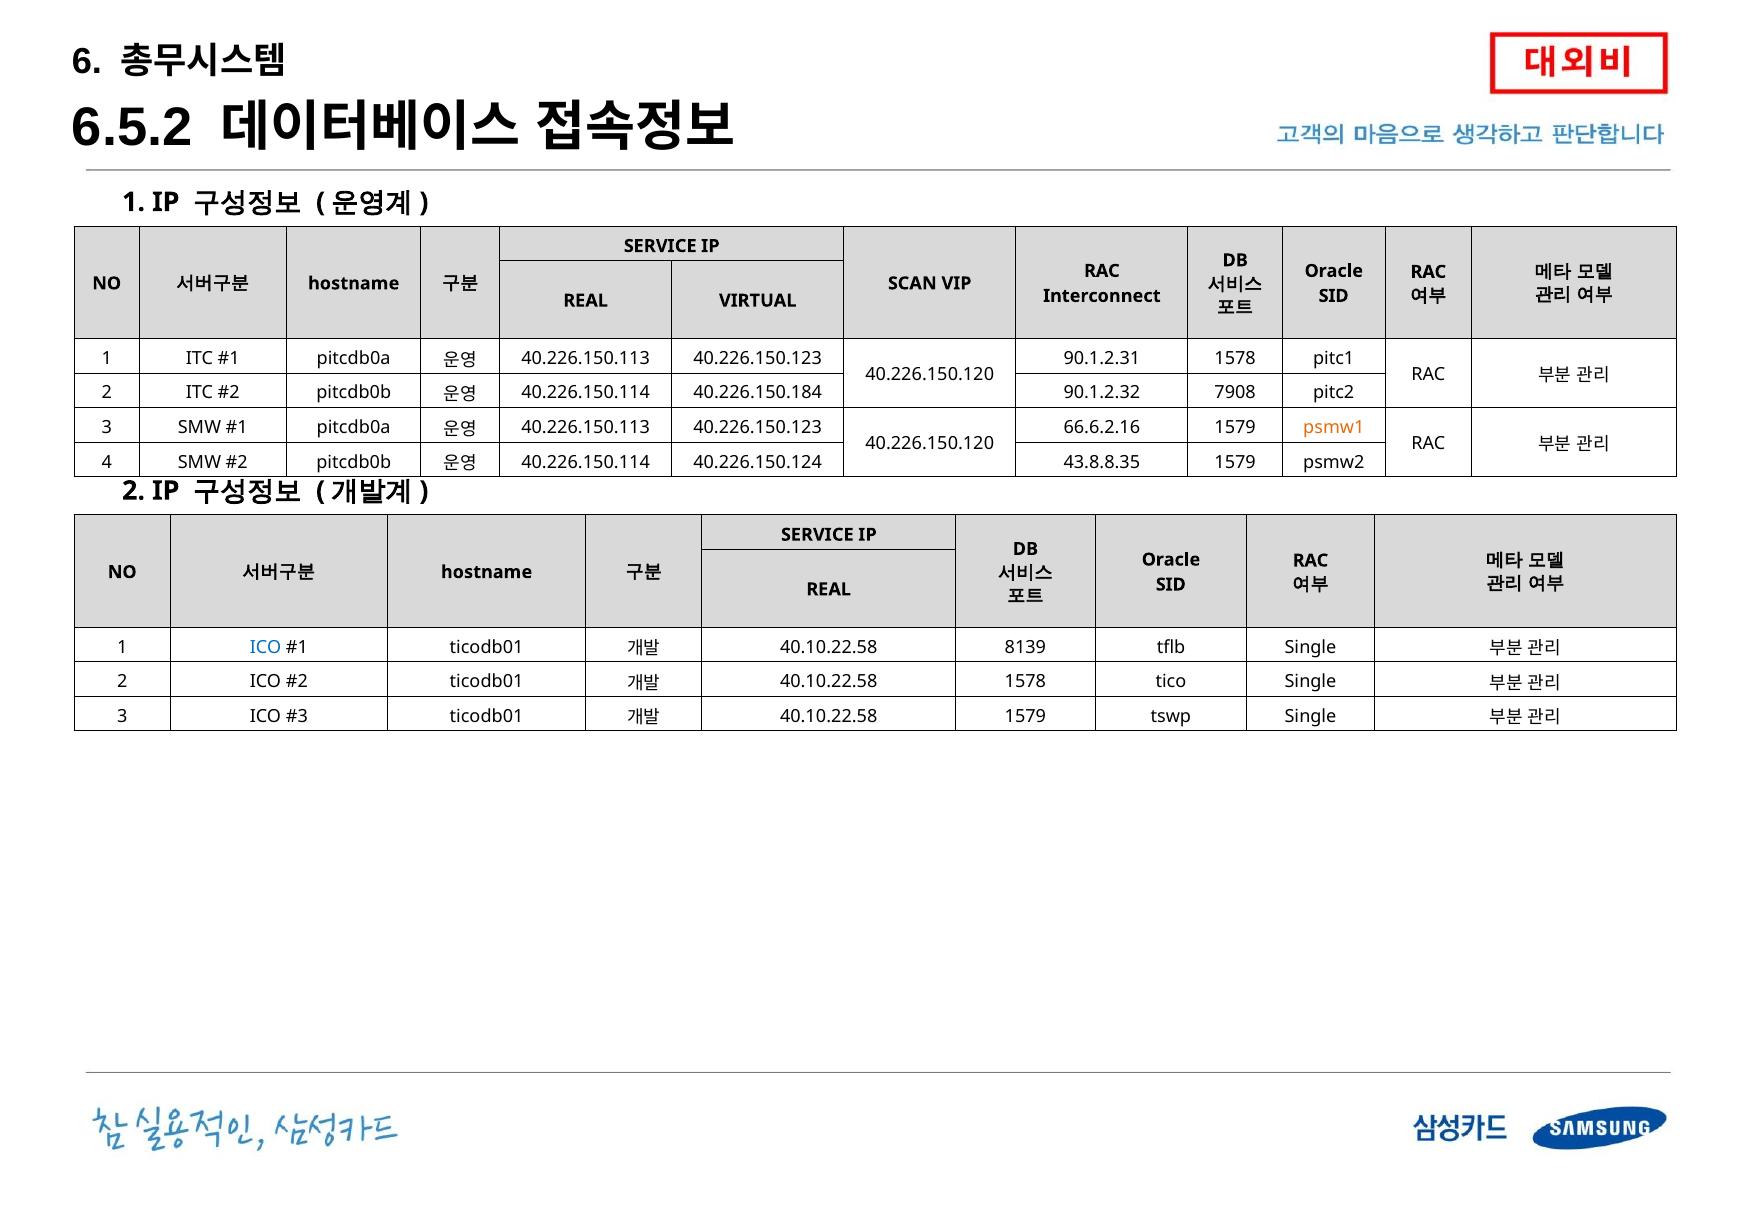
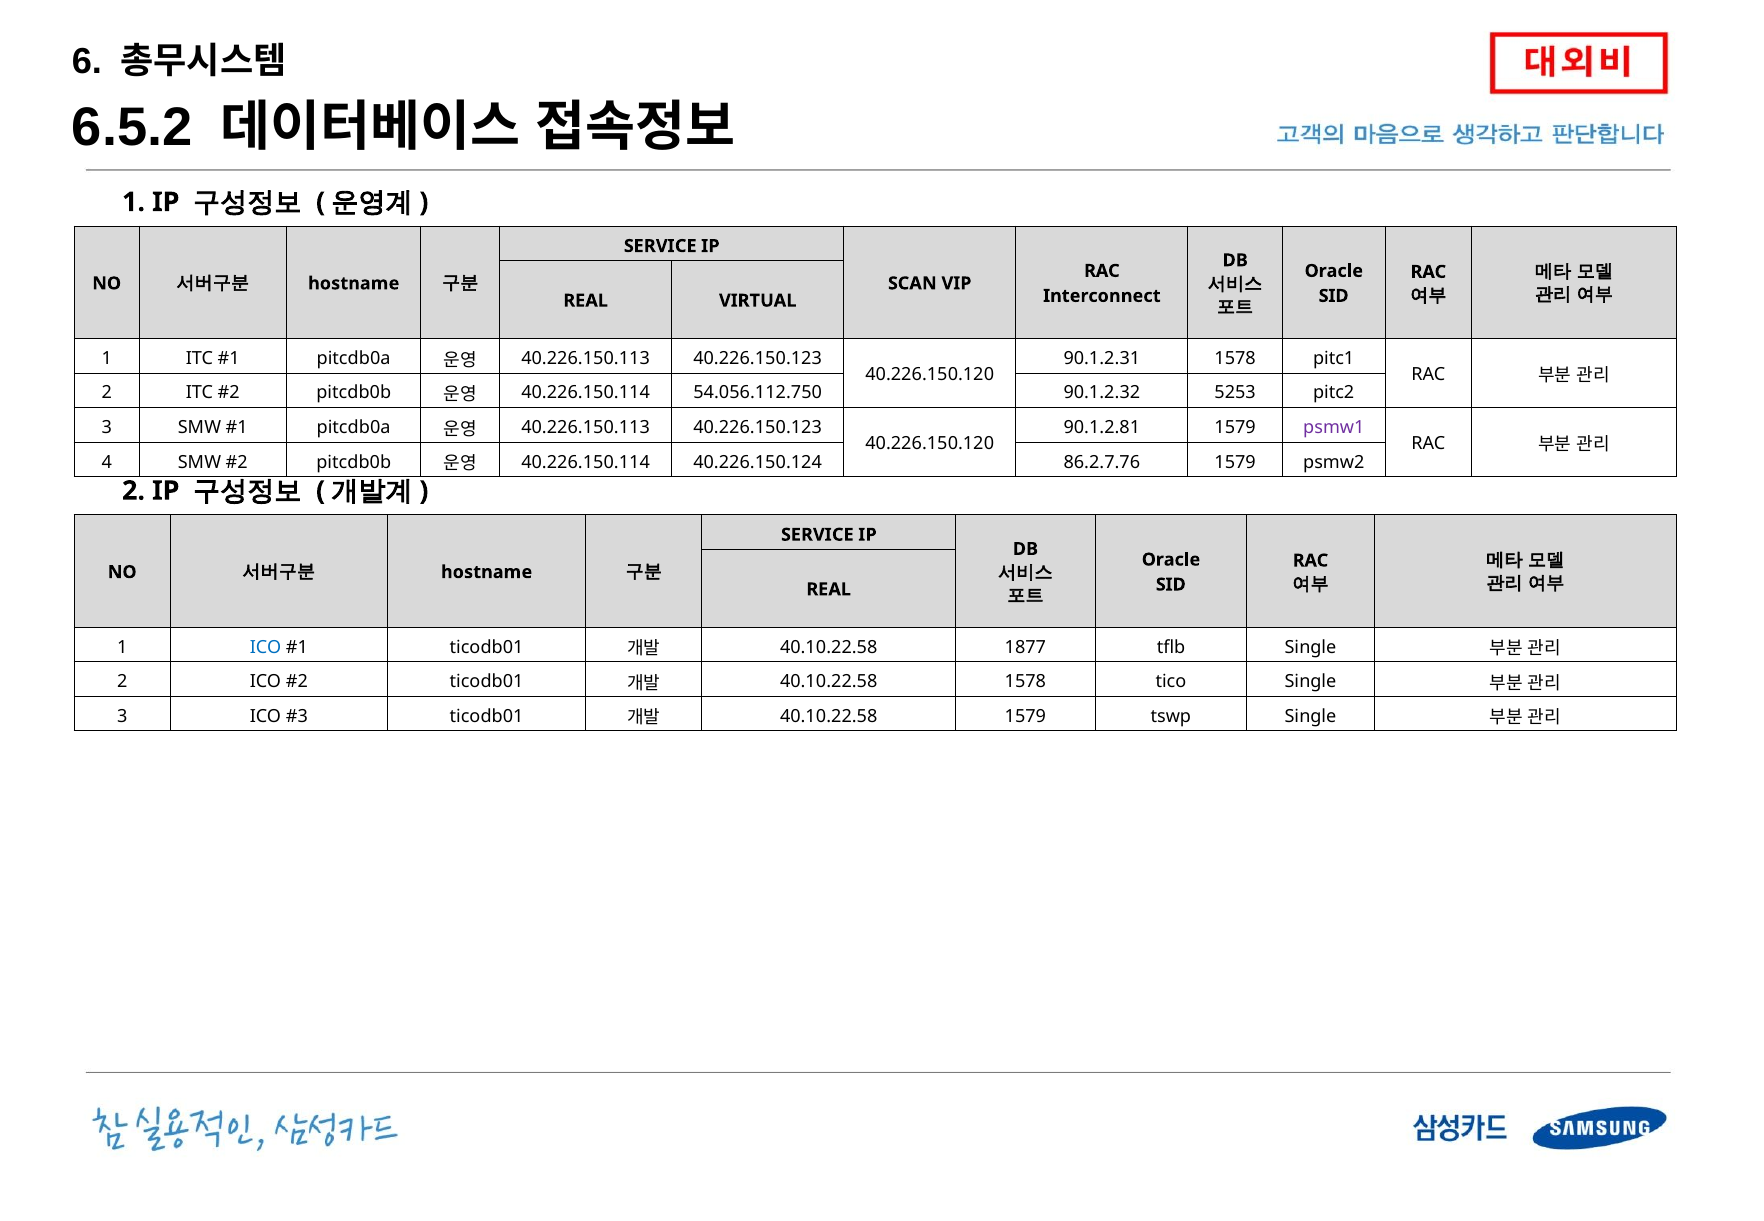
40.226.150.184: 40.226.150.184 -> 54.056.112.750
7908: 7908 -> 5253
66.6.2.16: 66.6.2.16 -> 90.1.2.81
psmw1 colour: orange -> purple
43.8.8.35: 43.8.8.35 -> 86.2.7.76
8139: 8139 -> 1877
